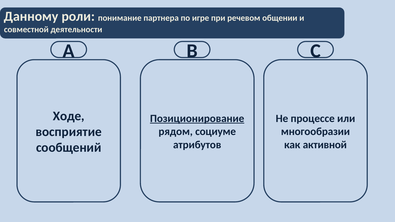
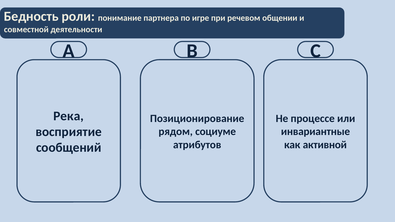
Данному: Данному -> Бедность
Ходе: Ходе -> Река
Позиционирование underline: present -> none
многообразии: многообразии -> инвариантные
